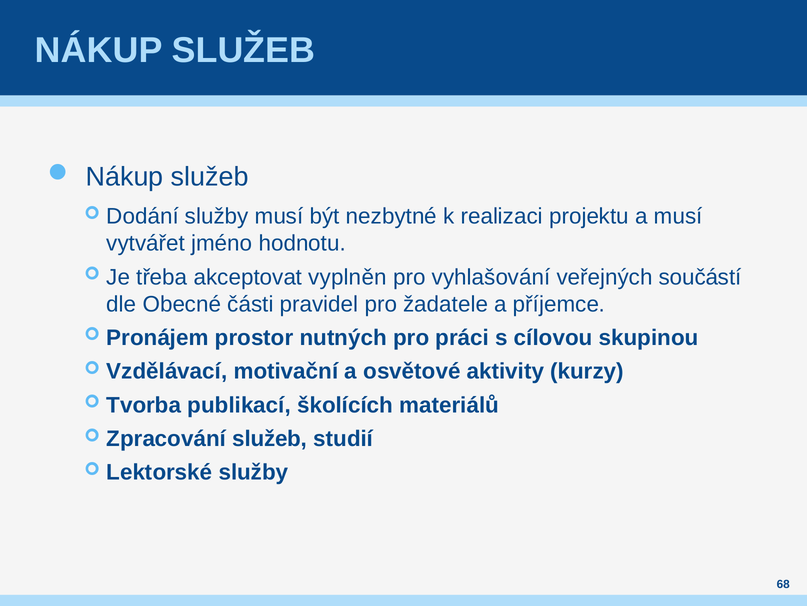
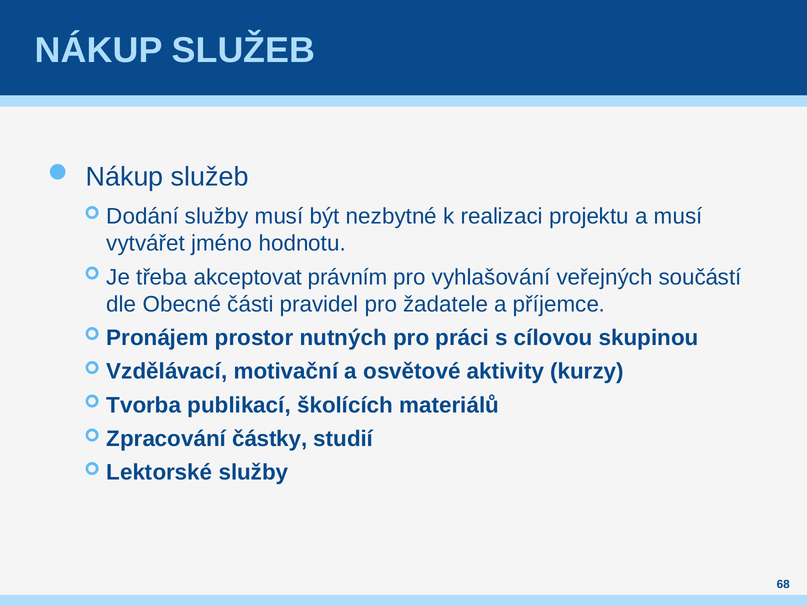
vyplněn: vyplněn -> právním
Zpracování služeb: služeb -> částky
